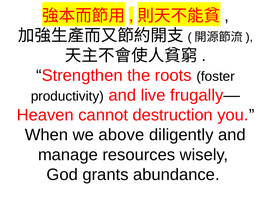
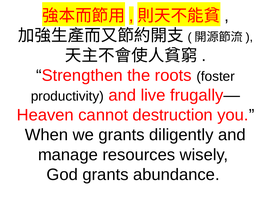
we above: above -> grants
